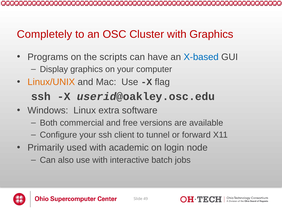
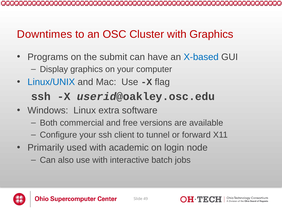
Completely: Completely -> Downtimes
scripts: scripts -> submit
Linux/UNIX colour: orange -> blue
